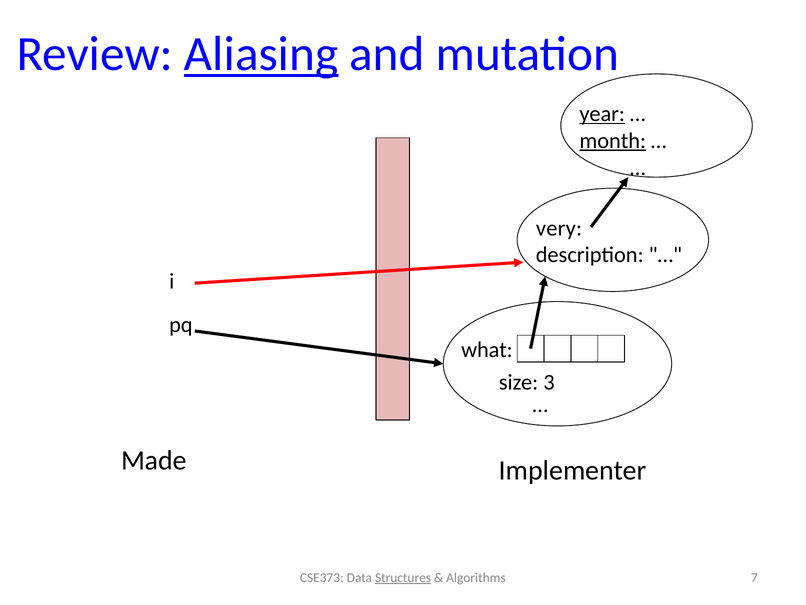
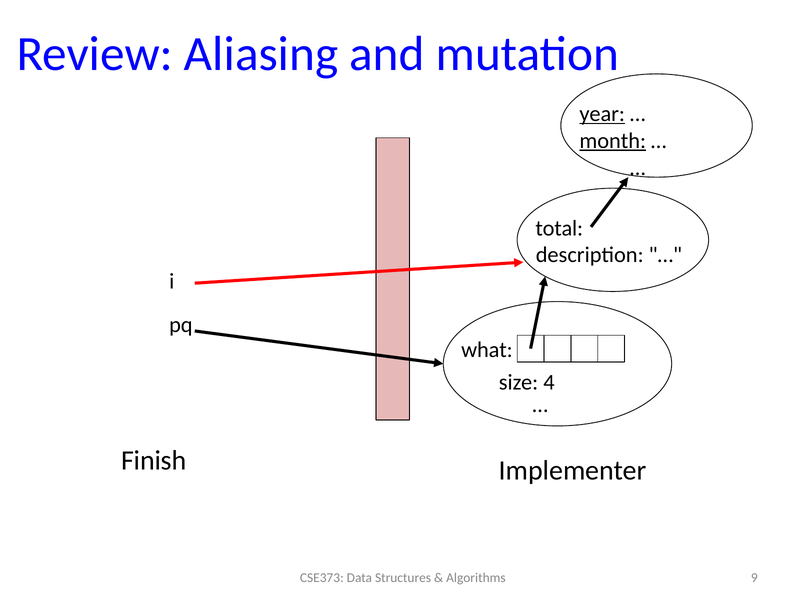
Aliasing underline: present -> none
very: very -> total
3: 3 -> 4
Made: Made -> Finish
Structures underline: present -> none
7: 7 -> 9
